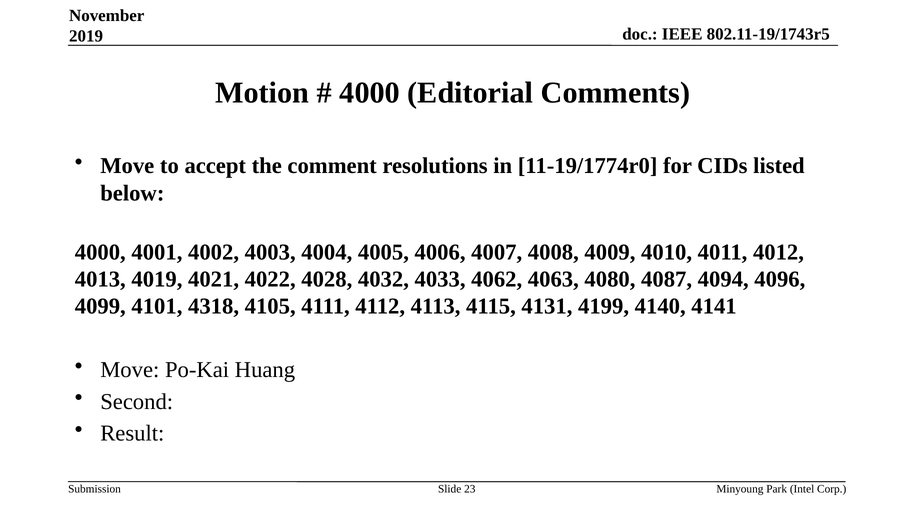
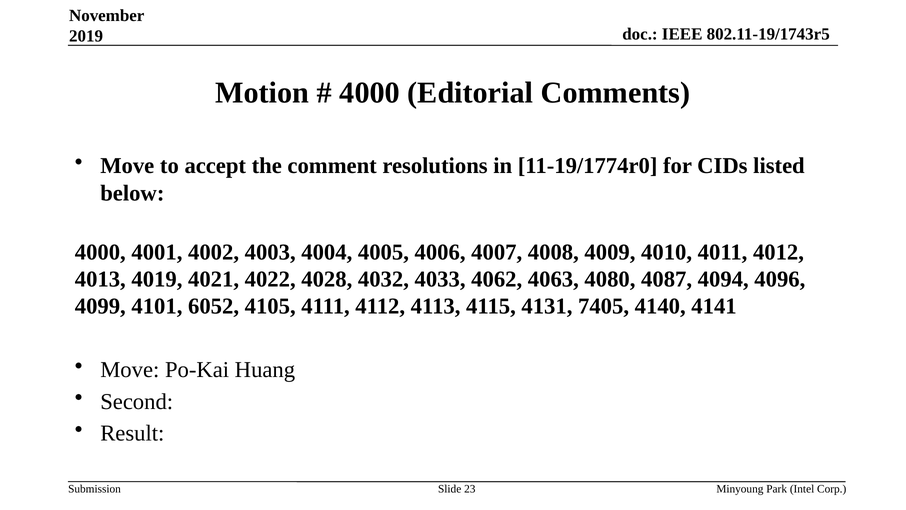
4318: 4318 -> 6052
4199: 4199 -> 7405
